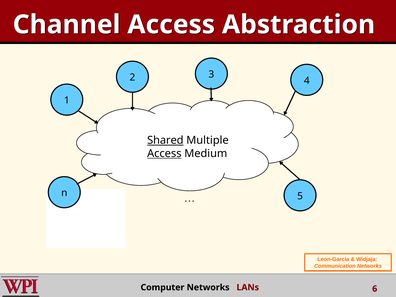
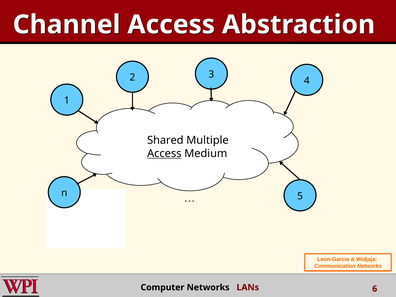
Shared underline: present -> none
